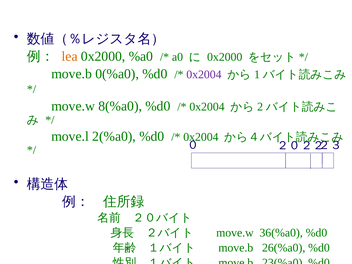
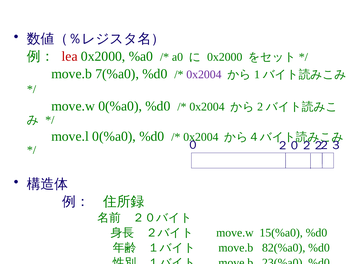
lea colour: orange -> red
0(%a0: 0(%a0 -> 7(%a0
move.w 8(%a0: 8(%a0 -> 0(%a0
move.l 2(%a0: 2(%a0 -> 0(%a0
36(%a0: 36(%a0 -> 15(%a0
26(%a0: 26(%a0 -> 82(%a0
